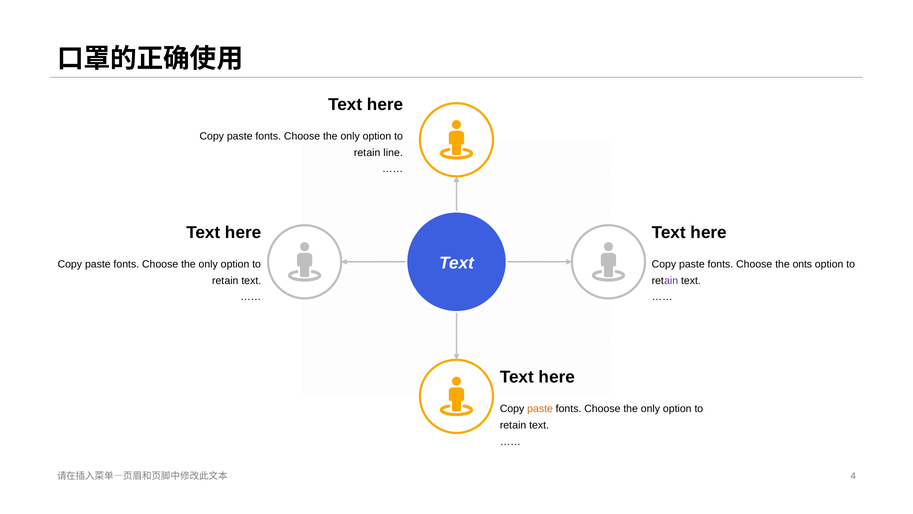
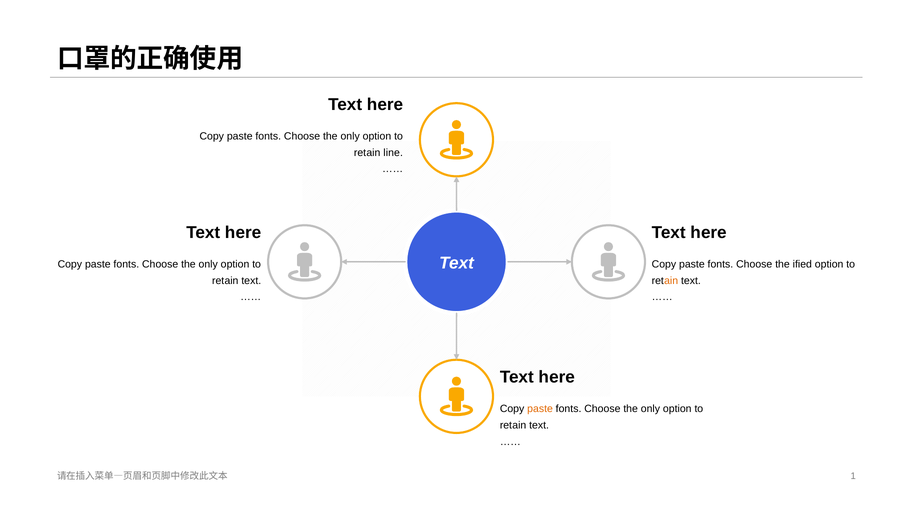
onts: onts -> ified
ain at (671, 280) colour: purple -> orange
4: 4 -> 1
